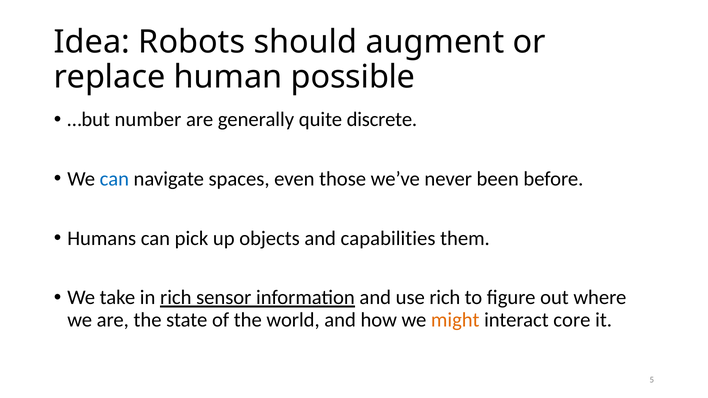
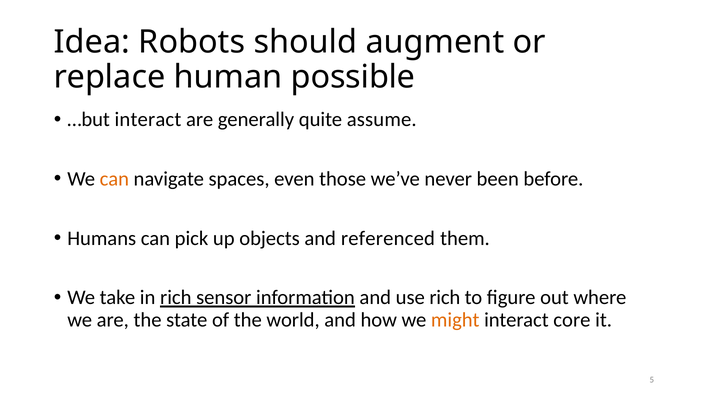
…but number: number -> interact
discrete: discrete -> assume
can at (114, 179) colour: blue -> orange
capabilities: capabilities -> referenced
